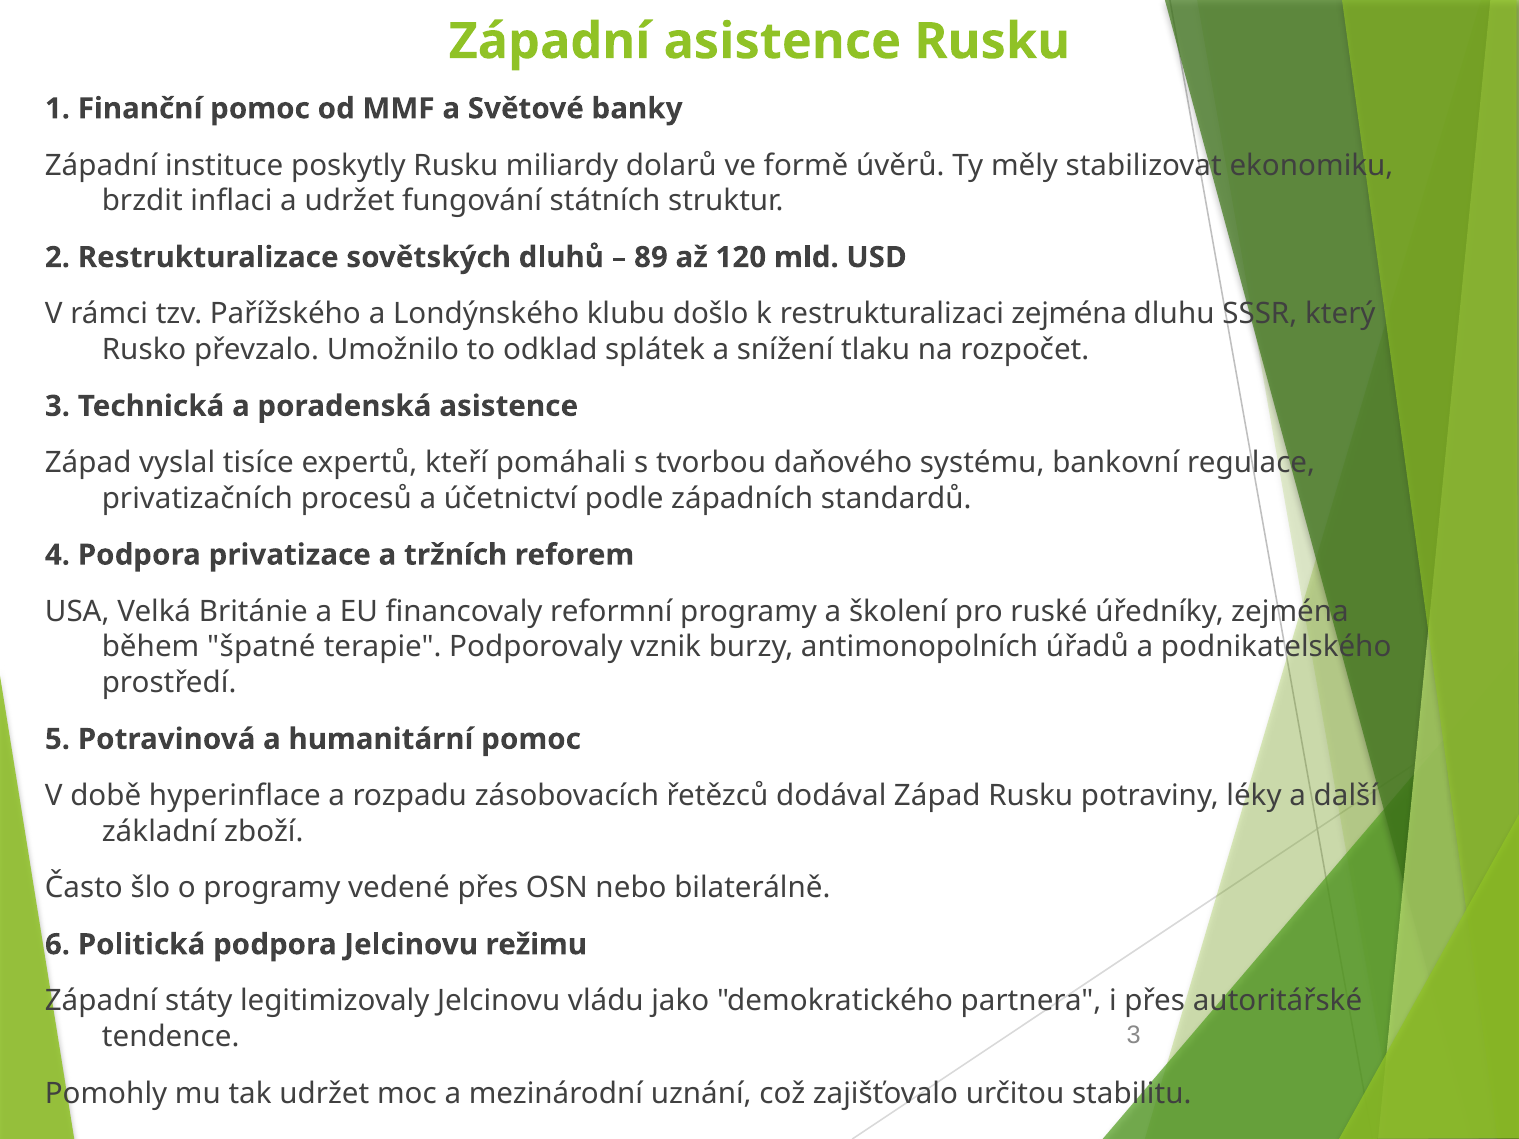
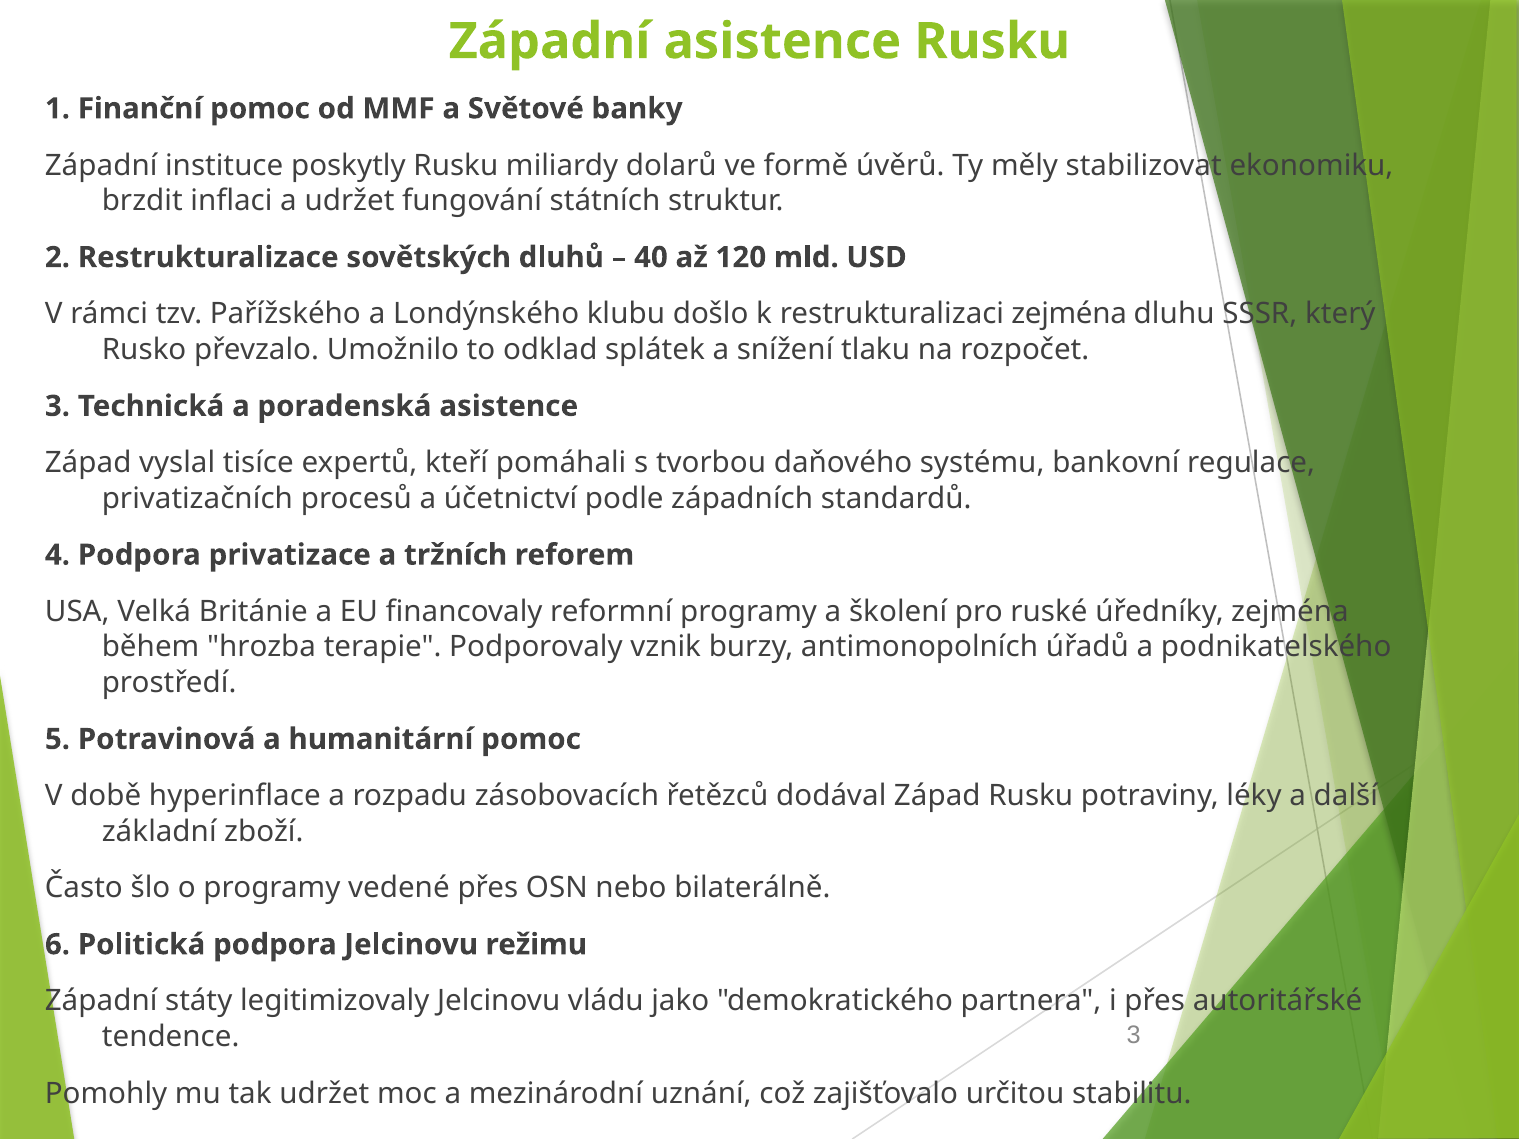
89: 89 -> 40
špatné: špatné -> hrozba
